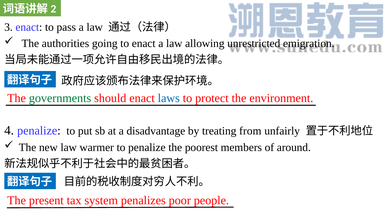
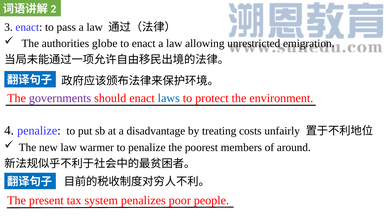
going: going -> globe
governments colour: green -> purple
from: from -> costs
